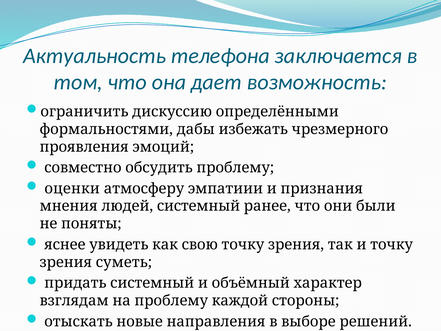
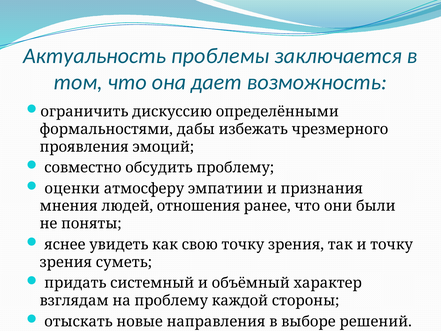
телефона: телефона -> проблемы
людей системный: системный -> отношения
